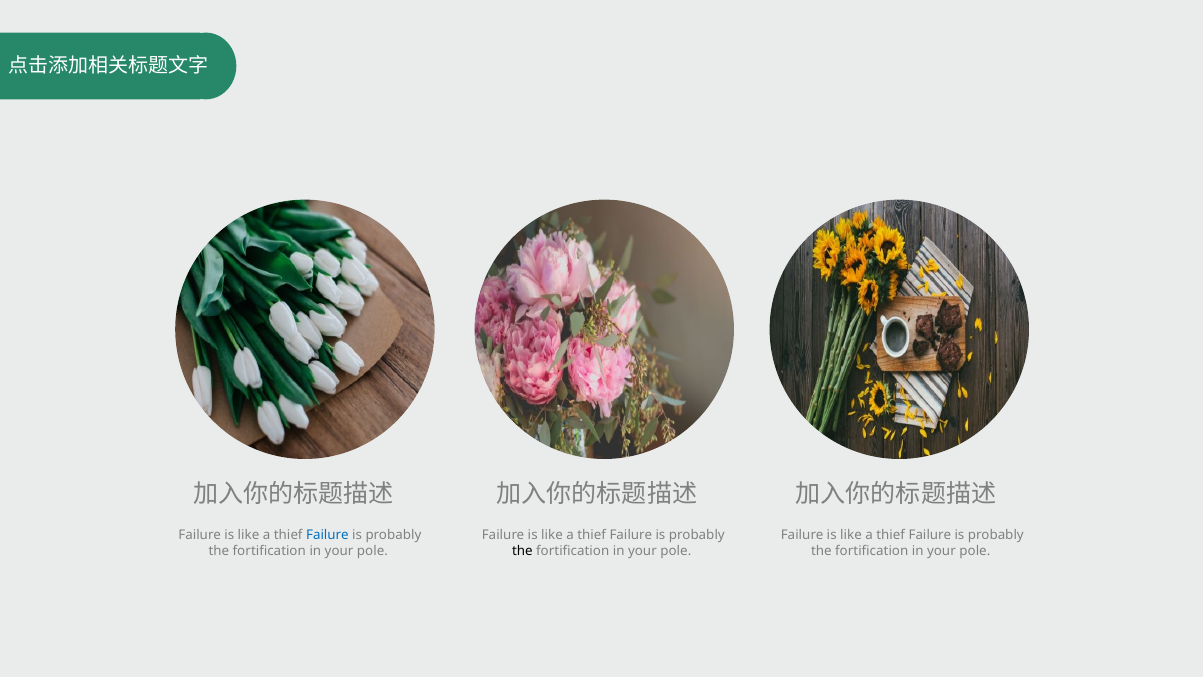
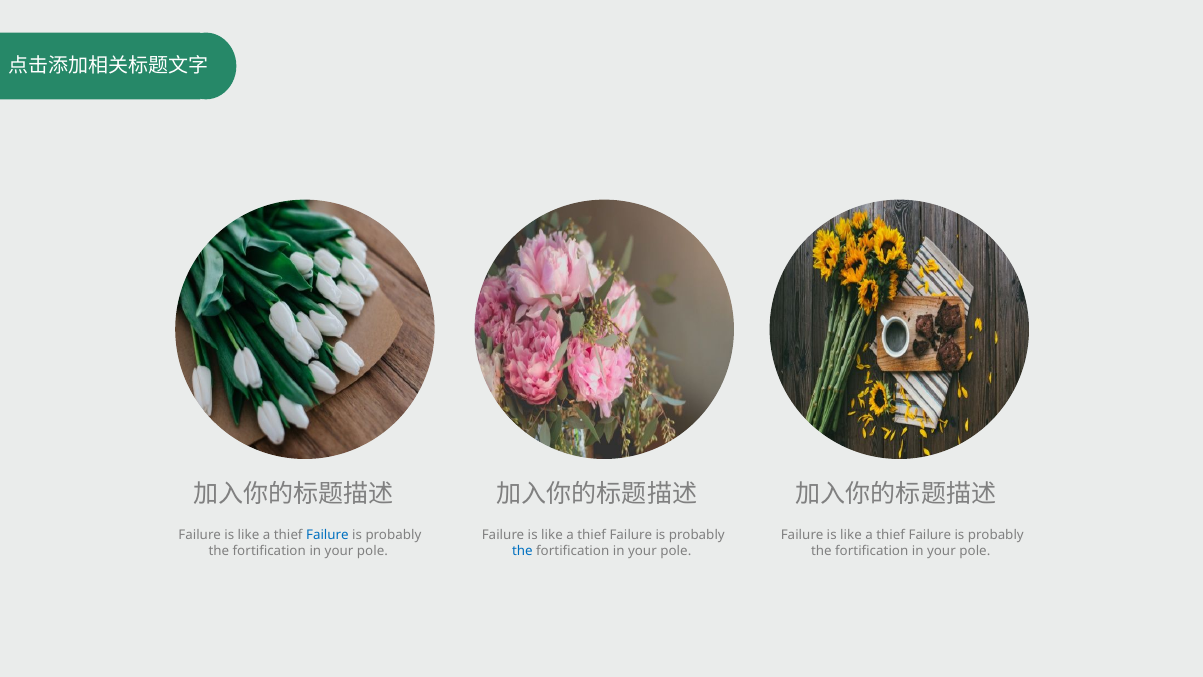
the at (522, 551) colour: black -> blue
